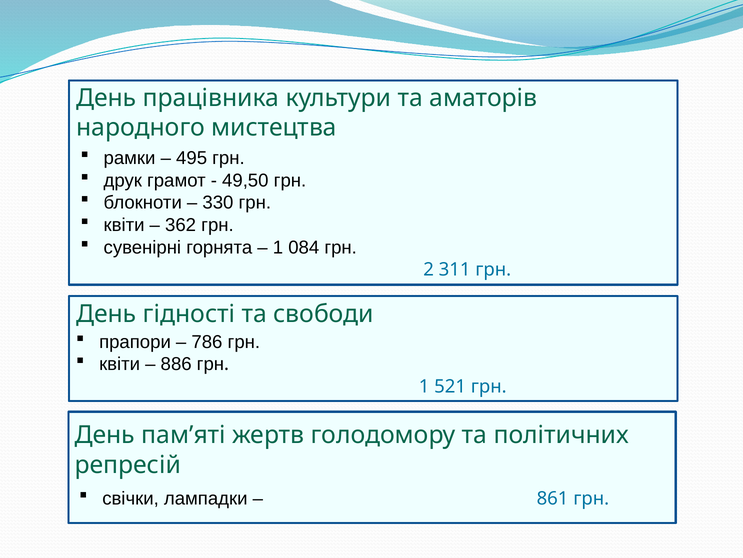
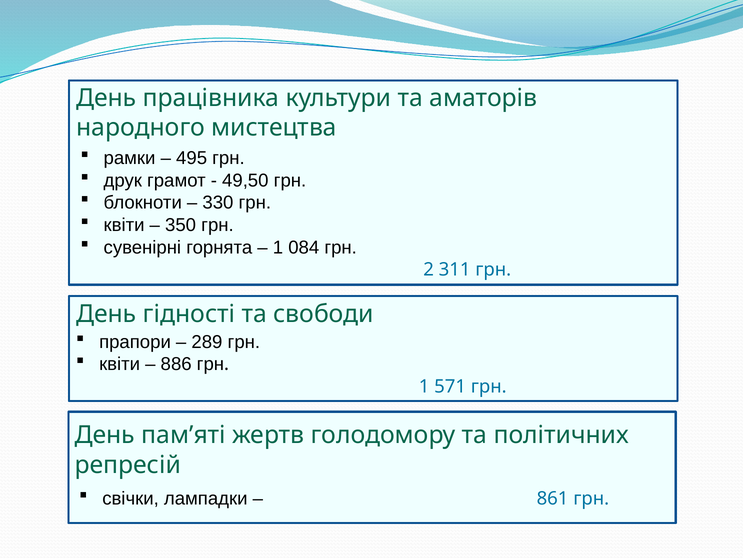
362: 362 -> 350
786: 786 -> 289
521: 521 -> 571
